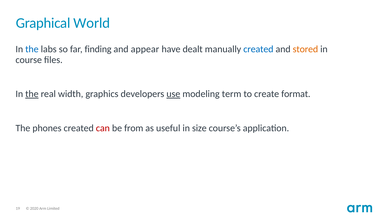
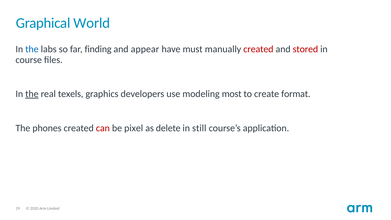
dealt: dealt -> must
created at (258, 49) colour: blue -> red
stored colour: orange -> red
width: width -> texels
use underline: present -> none
term: term -> most
from: from -> pixel
useful: useful -> delete
size: size -> still
